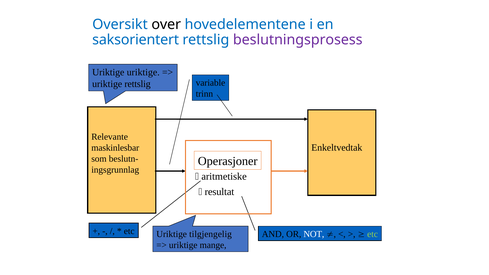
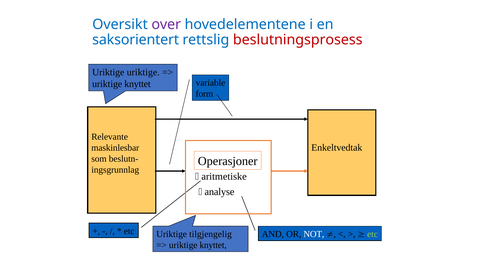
over colour: black -> purple
beslutningsprosess colour: purple -> red
rettslig at (138, 84): rettslig -> knyttet
trinn: trinn -> form
resultat: resultat -> analyse
mange at (213, 245): mange -> knyttet
